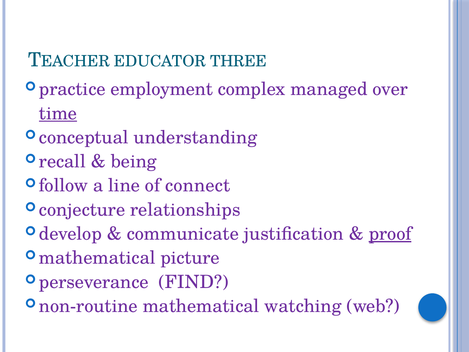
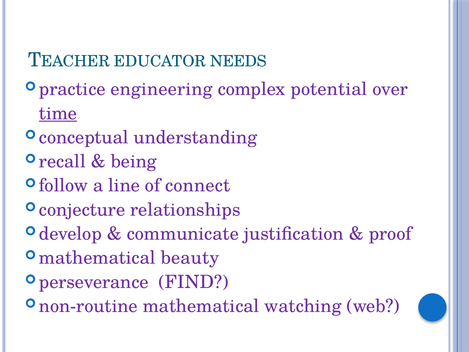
THREE: THREE -> NEEDS
employment: employment -> engineering
managed: managed -> potential
proof underline: present -> none
picture: picture -> beauty
